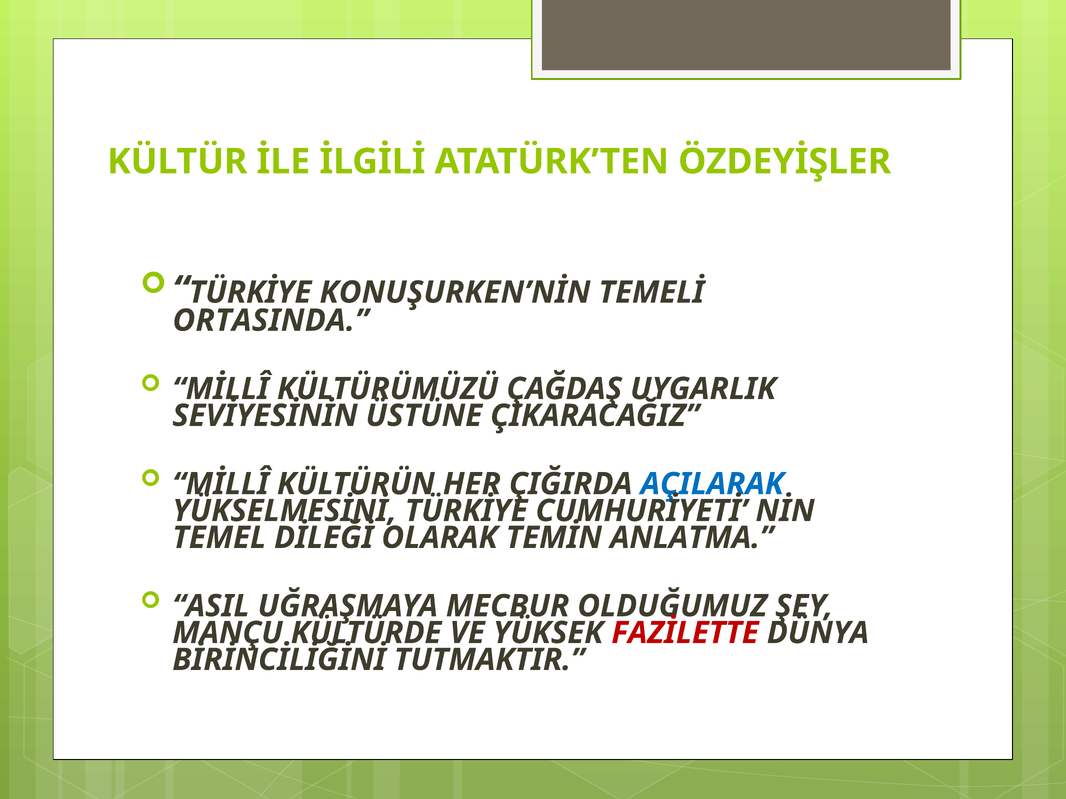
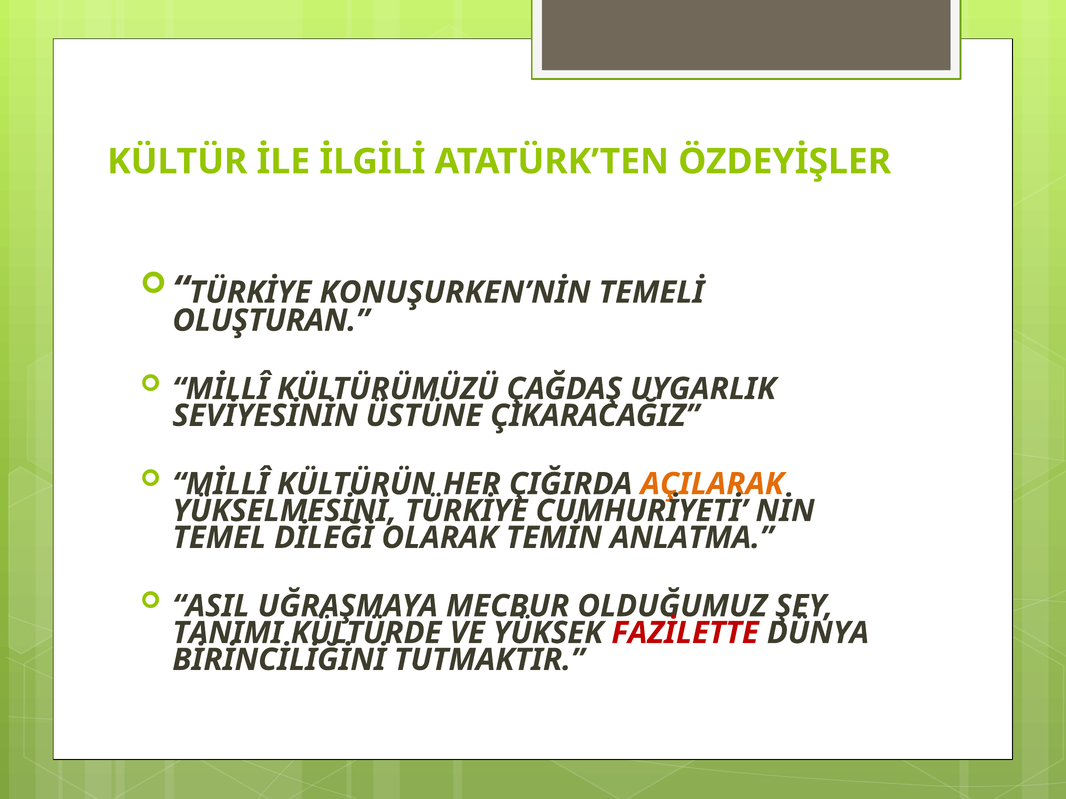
ORTASINDA: ORTASINDA -> OLUŞTURAN
AÇILARAK colour: blue -> orange
MANÇU: MANÇU -> TANIMI
